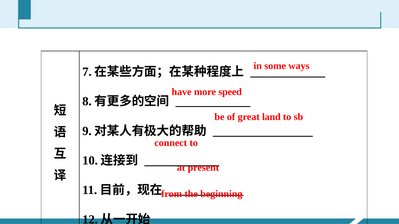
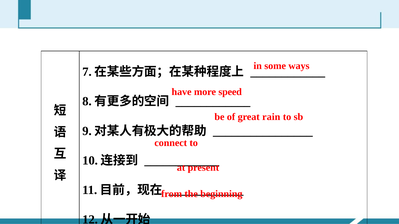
land: land -> rain
